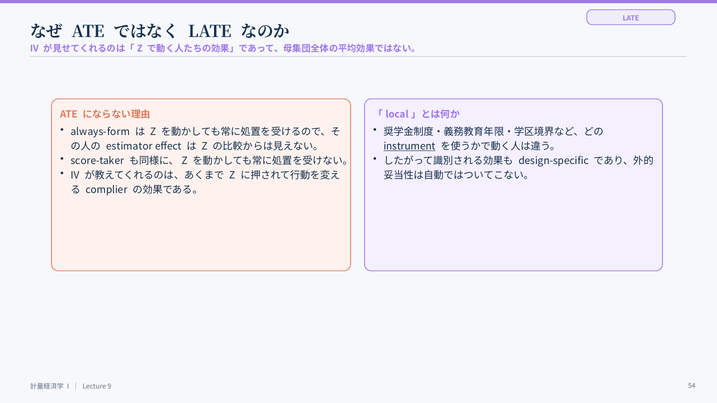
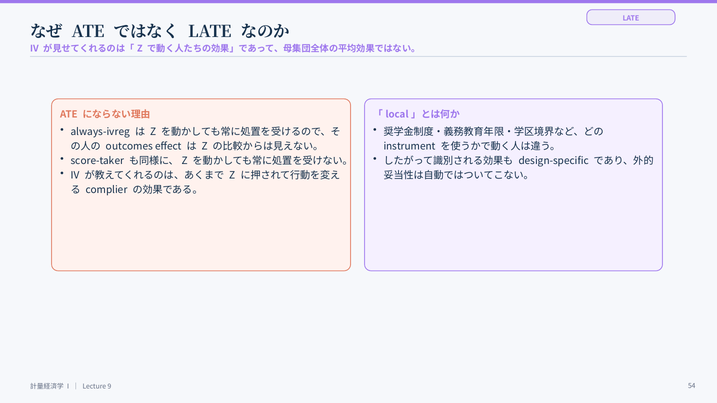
always-form: always-form -> always-ivreg
estimator: estimator -> outcomes
instrument underline: present -> none
